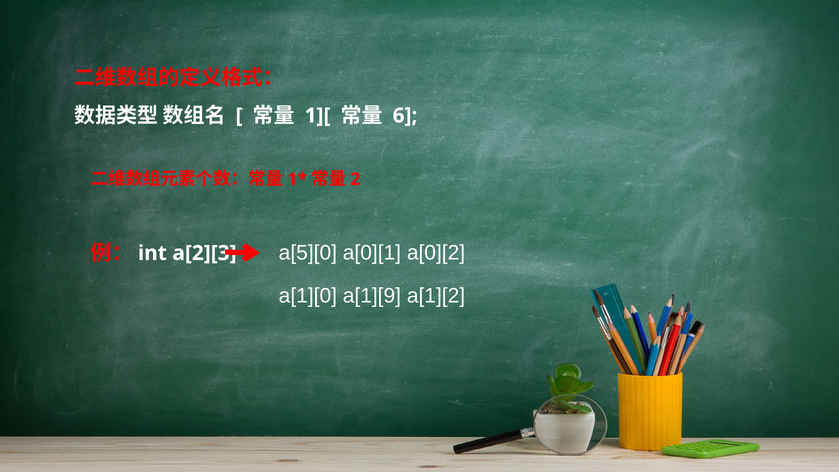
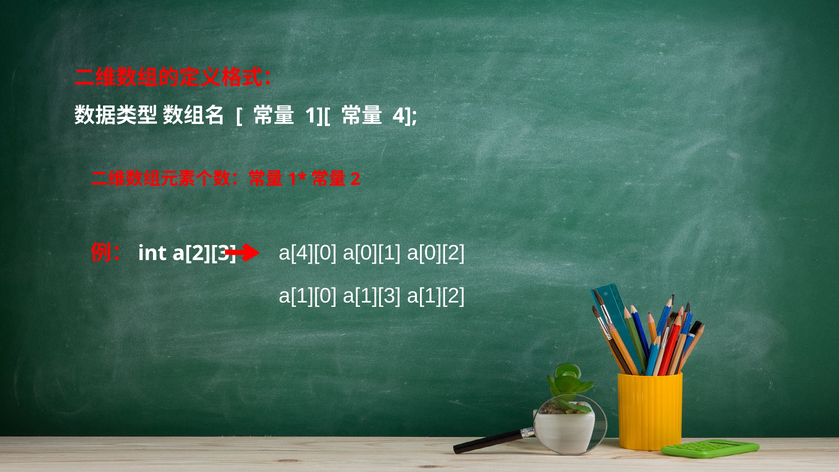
6: 6 -> 4
a[5][0: a[5][0 -> a[4][0
a[1][9: a[1][9 -> a[1][3
